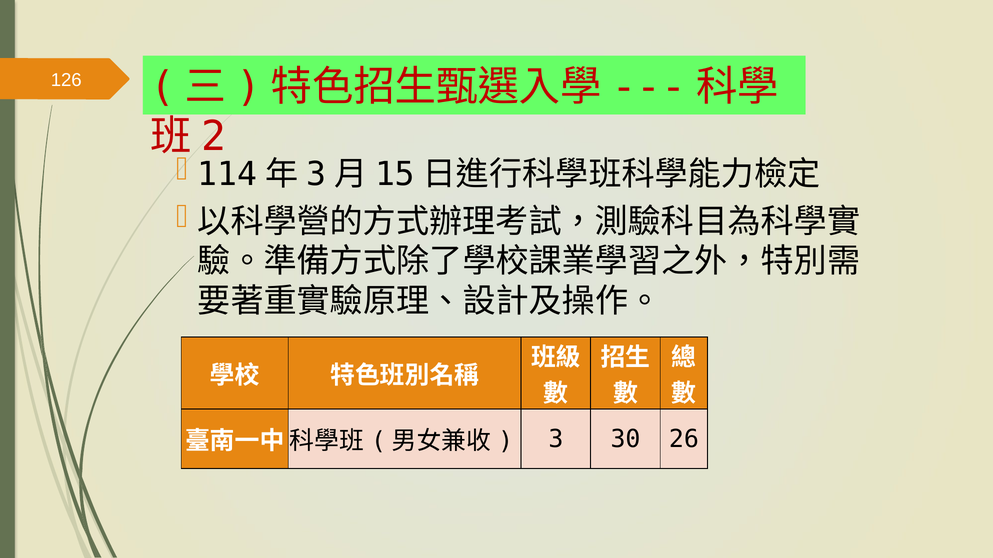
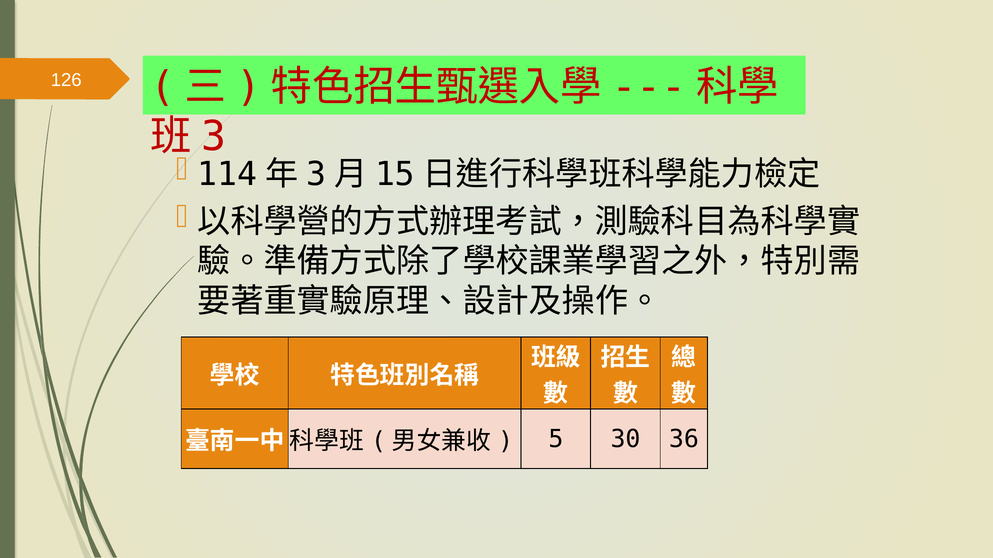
2: 2 -> 3
3: 3 -> 5
26: 26 -> 36
